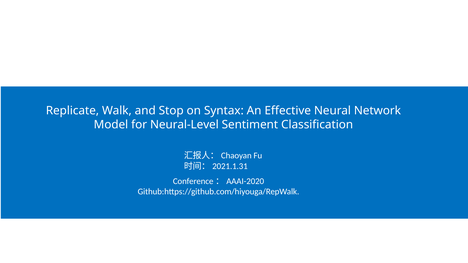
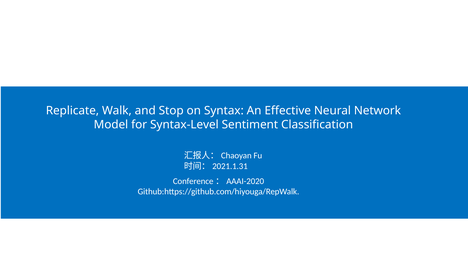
Neural-Level: Neural-Level -> Syntax-Level
